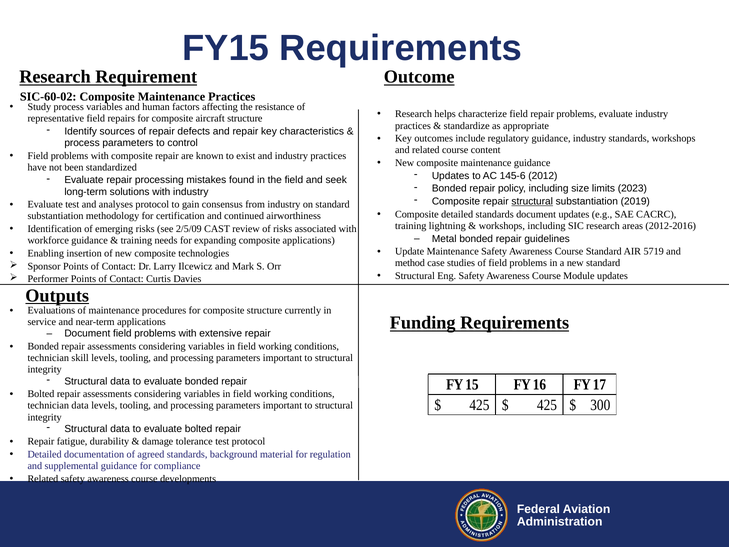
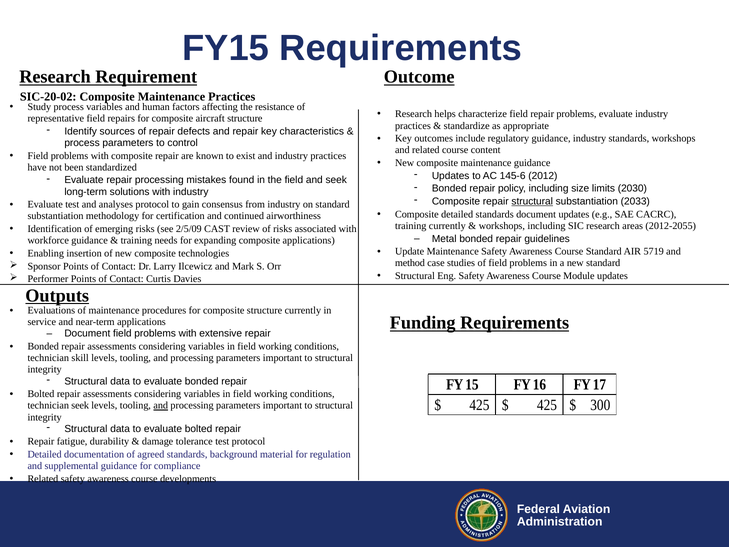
SIC-60-02: SIC-60-02 -> SIC-20-02
2023: 2023 -> 2030
2019: 2019 -> 2033
training lightning: lightning -> currently
2012-2016: 2012-2016 -> 2012-2055
technician data: data -> seek
and at (161, 405) underline: none -> present
